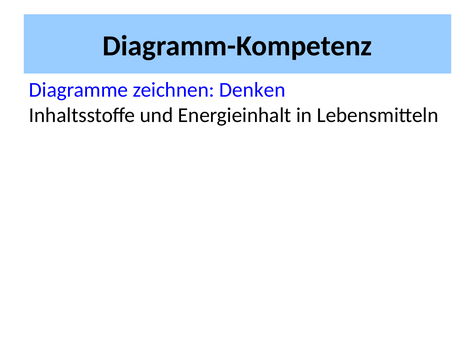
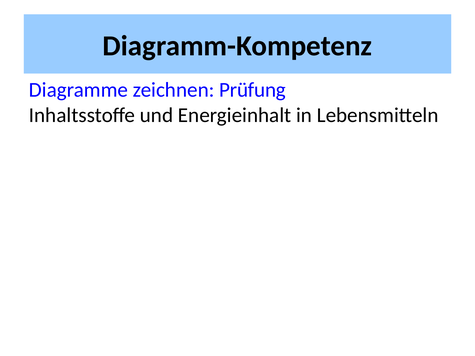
Denken: Denken -> Prüfung
